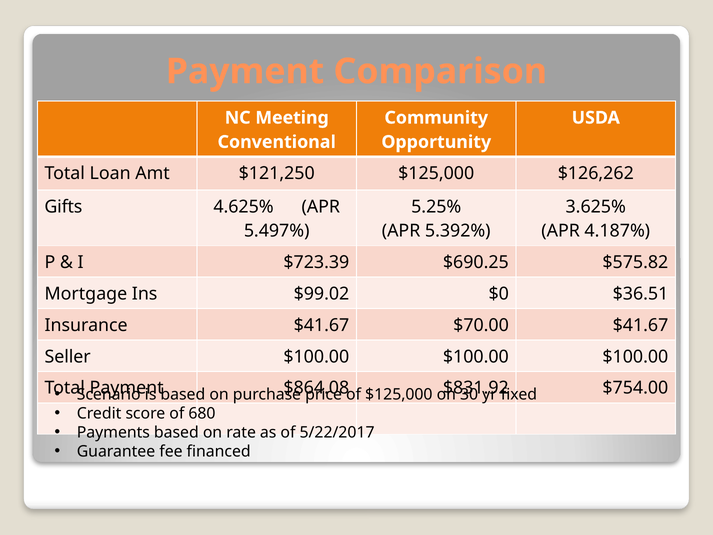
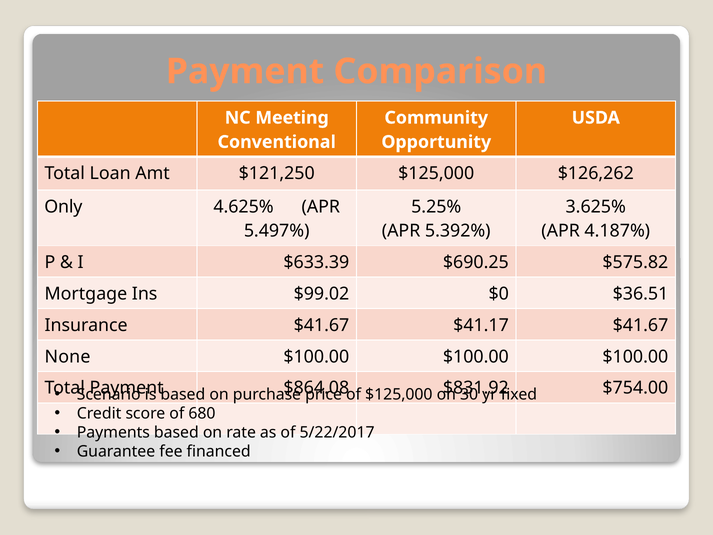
Gifts: Gifts -> Only
$723.39: $723.39 -> $633.39
$70.00: $70.00 -> $41.17
Seller: Seller -> None
